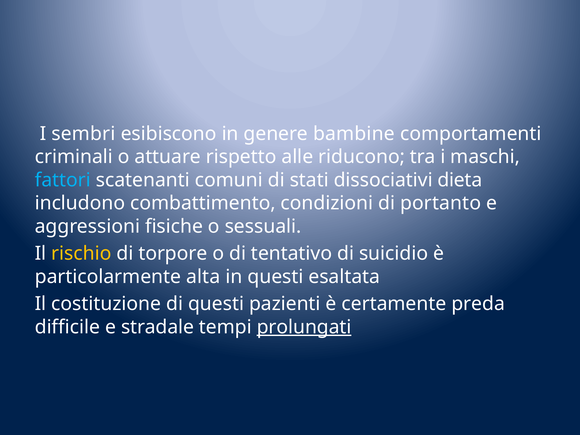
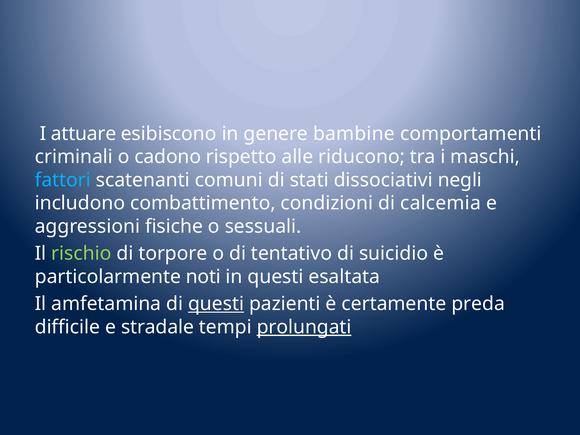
sembri: sembri -> attuare
attuare: attuare -> cadono
dieta: dieta -> negli
portanto: portanto -> calcemia
rischio colour: yellow -> light green
alta: alta -> noti
costituzione: costituzione -> amfetamina
questi at (216, 304) underline: none -> present
